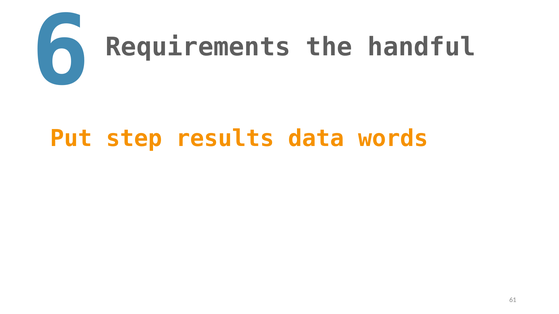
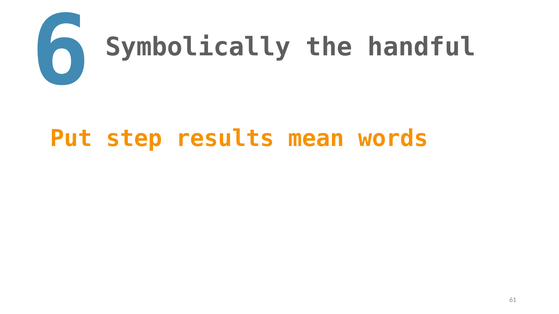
Requirements: Requirements -> Symbolically
data: data -> mean
